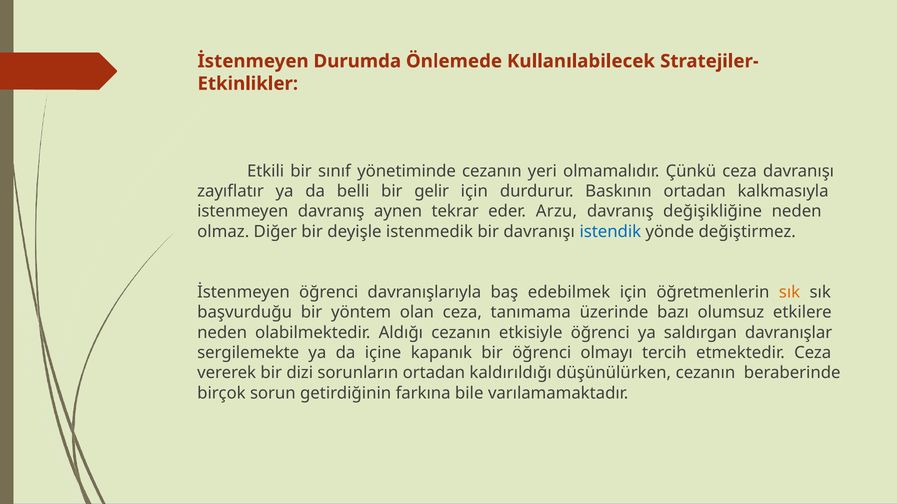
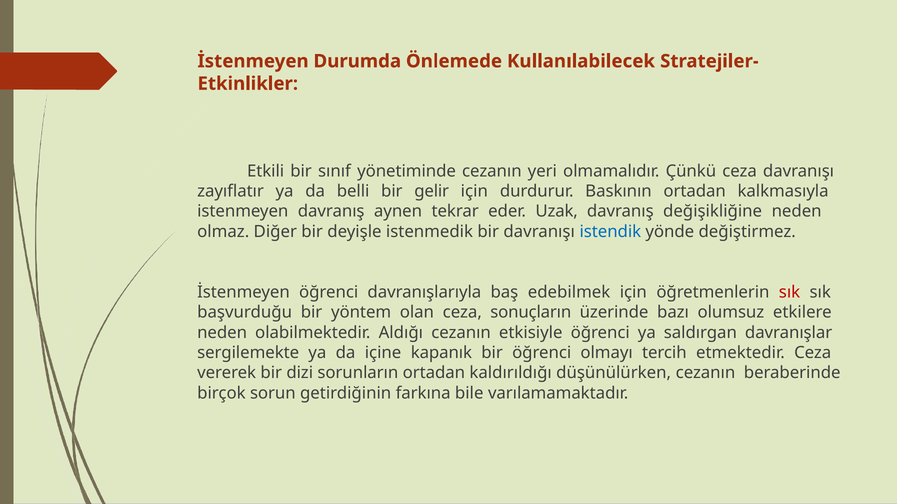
Arzu: Arzu -> Uzak
sık at (790, 293) colour: orange -> red
tanımama: tanımama -> sonuçların
